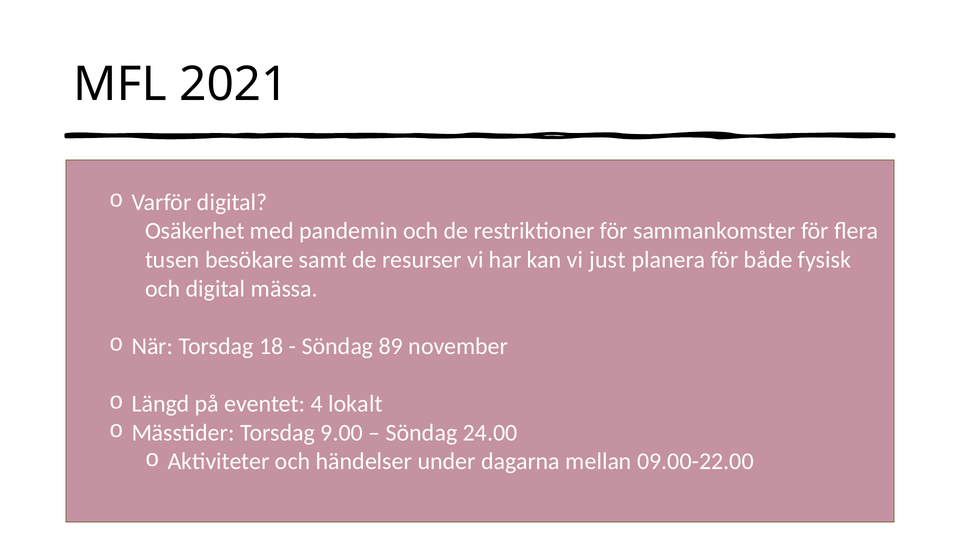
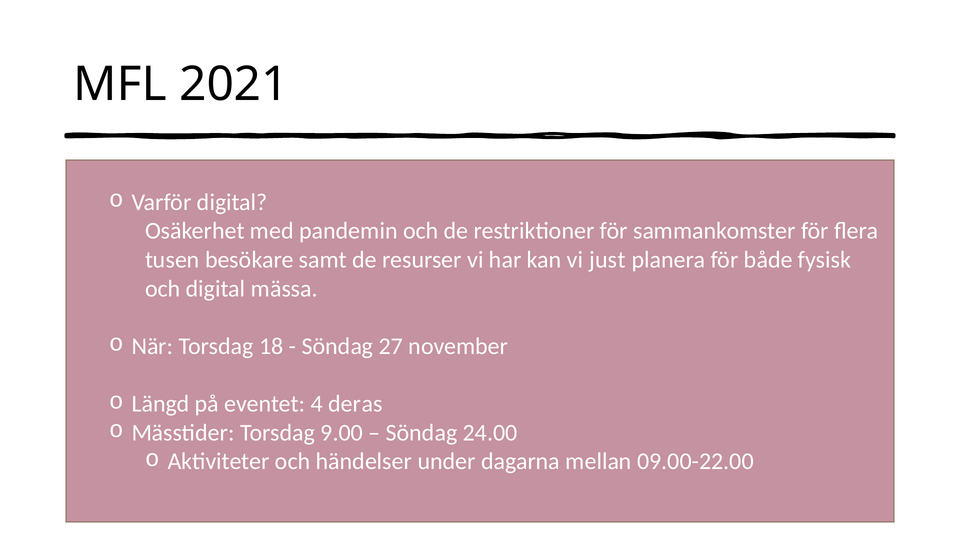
89: 89 -> 27
lokalt: lokalt -> deras
